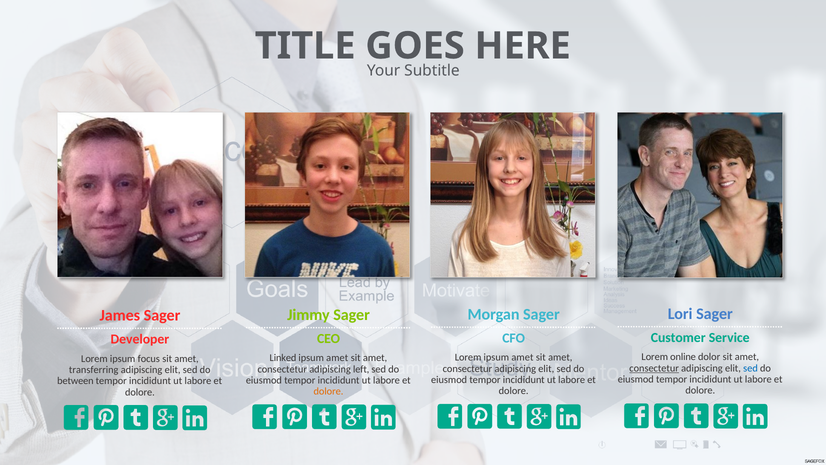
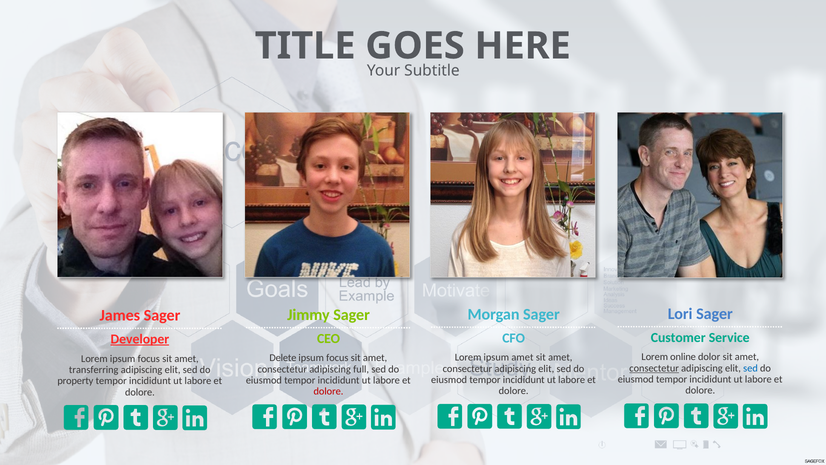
Developer underline: none -> present
Linked: Linked -> Delete
amet at (337, 358): amet -> focus
left: left -> full
between: between -> property
dolore at (328, 391) colour: orange -> red
